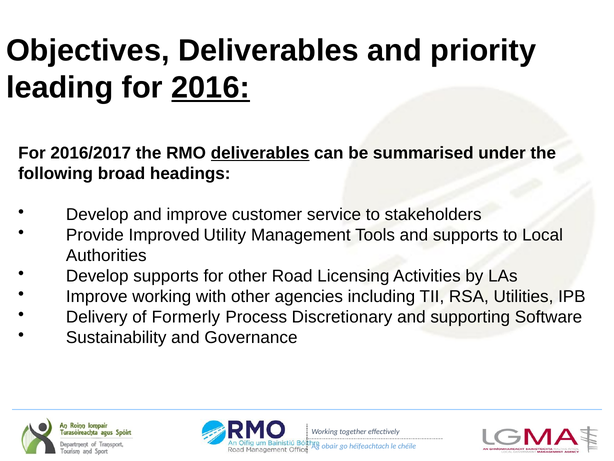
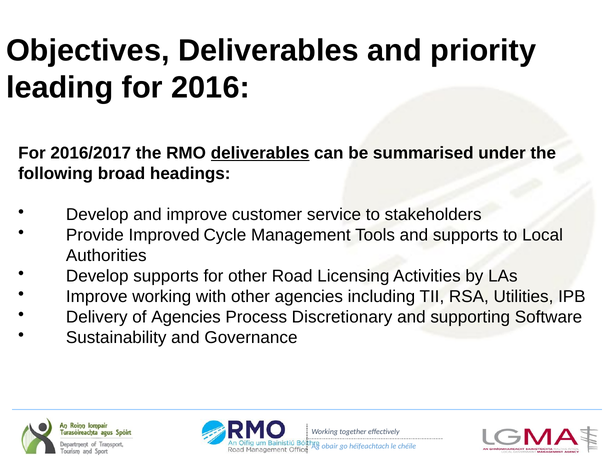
2016 underline: present -> none
Utility: Utility -> Cycle
of Formerly: Formerly -> Agencies
